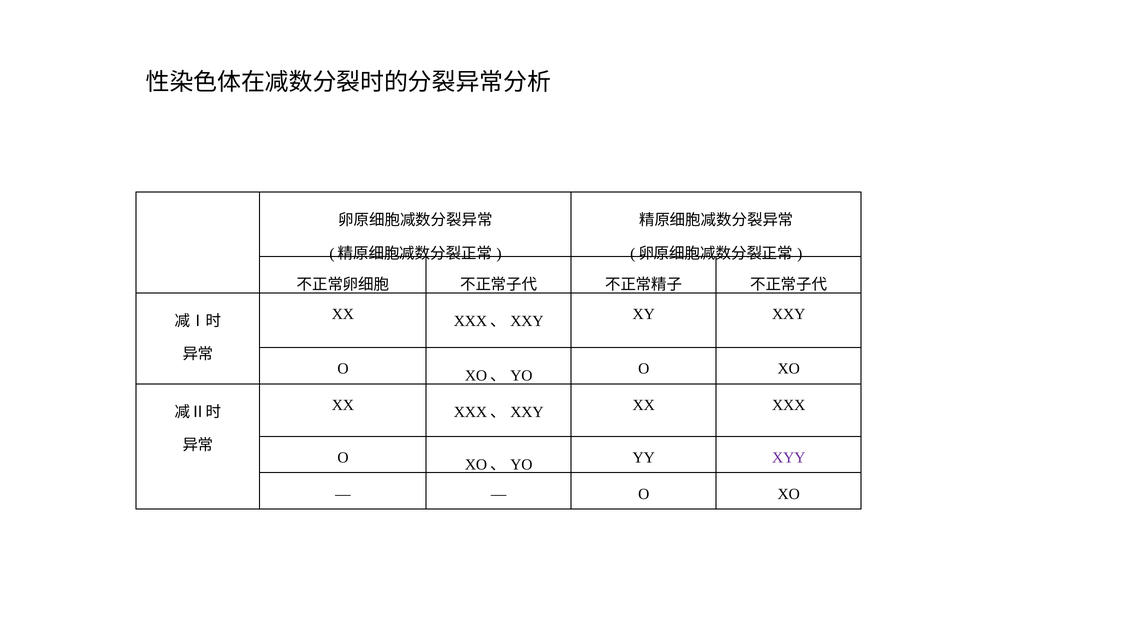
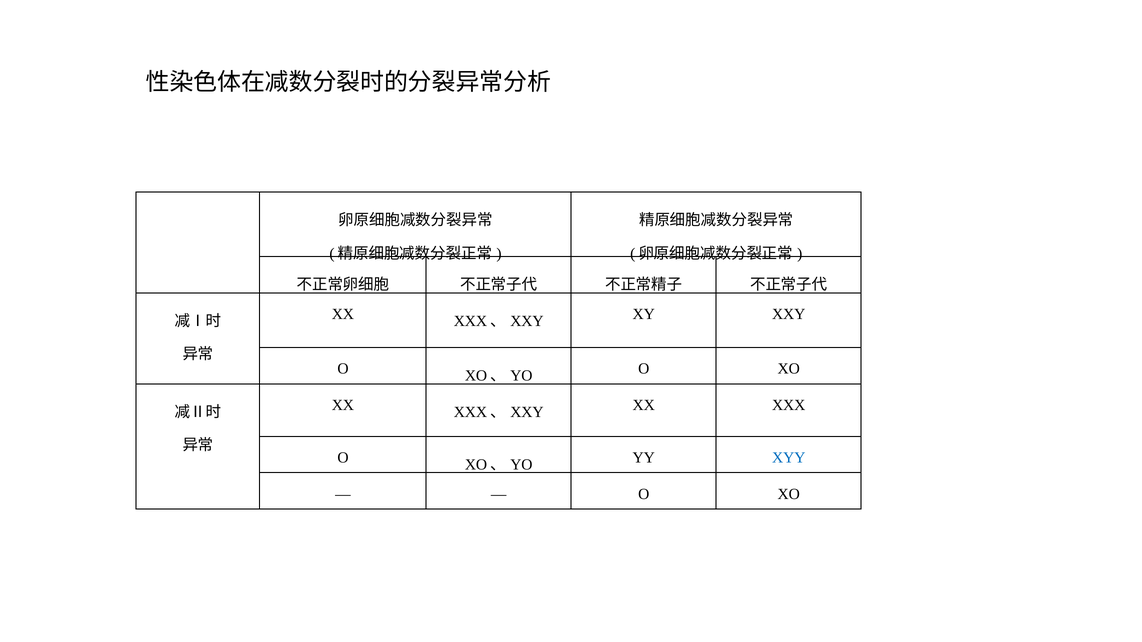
XYY colour: purple -> blue
